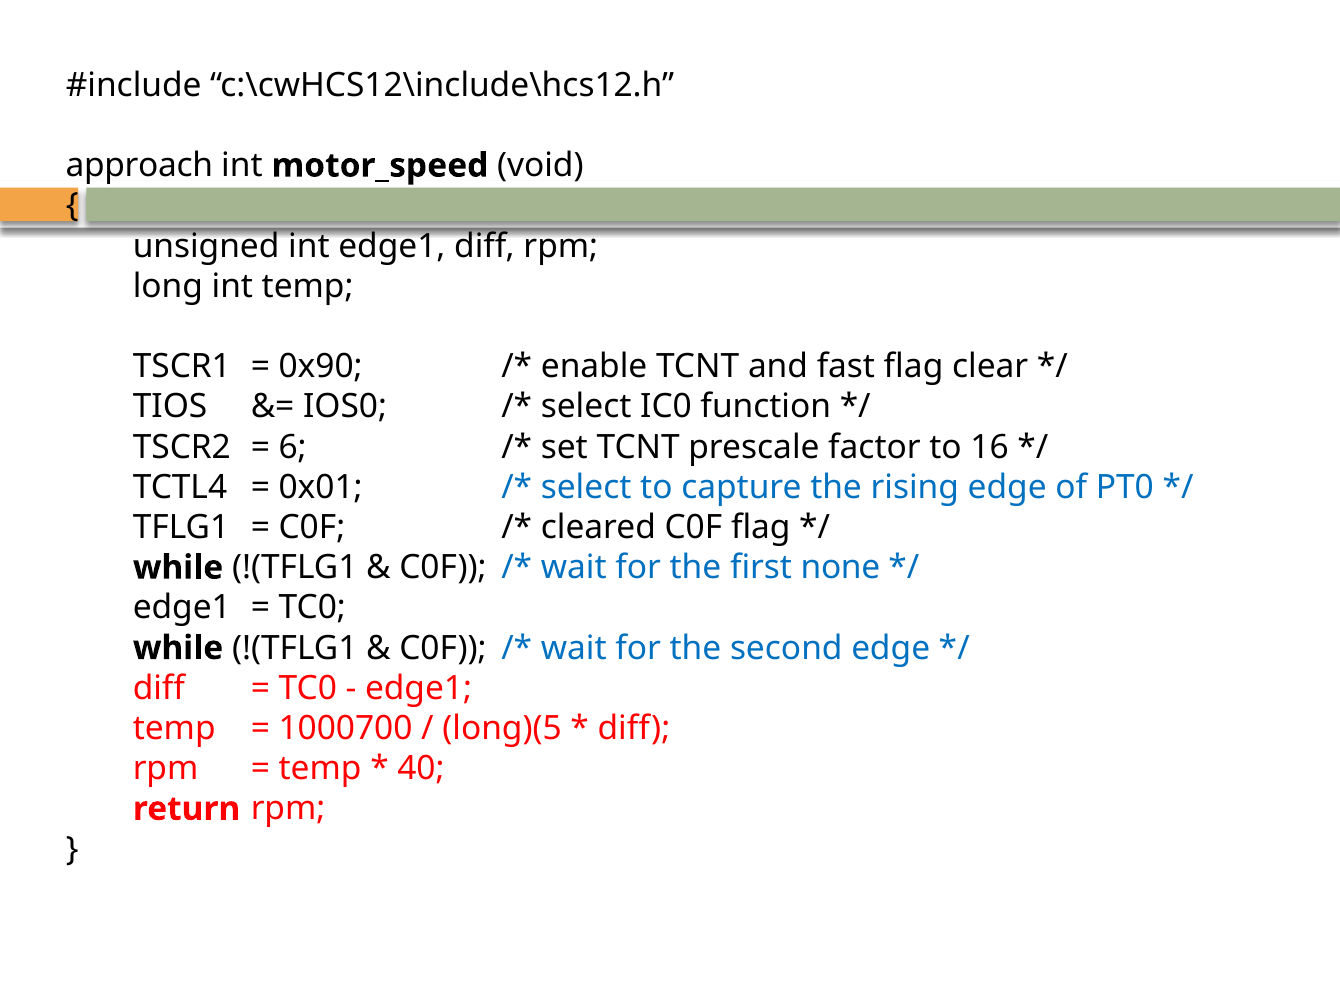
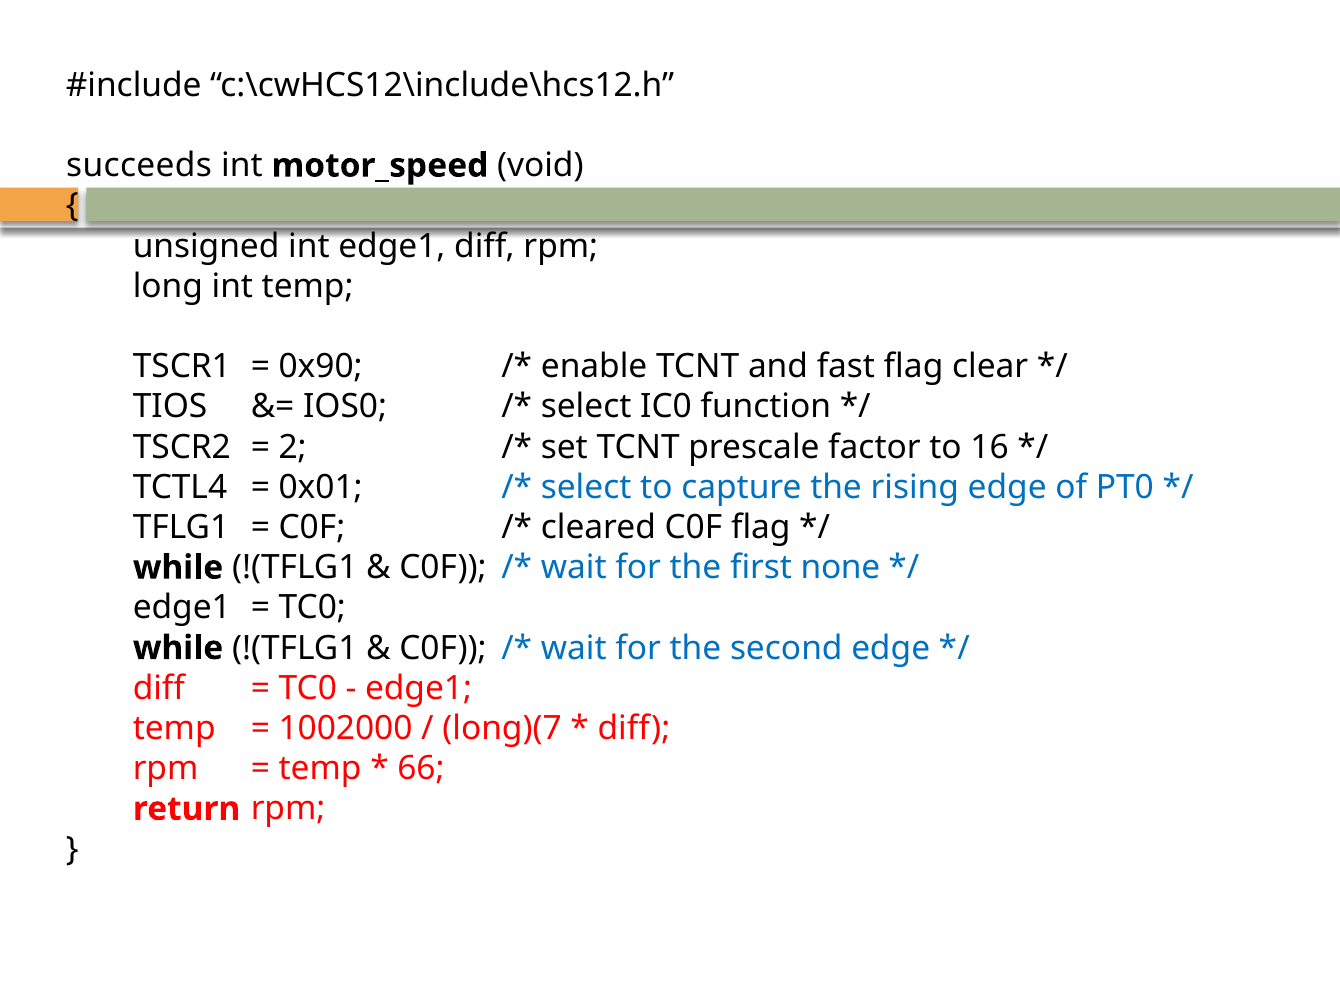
approach: approach -> succeeds
6: 6 -> 2
1000700: 1000700 -> 1002000
long)(5: long)(5 -> long)(7
40: 40 -> 66
